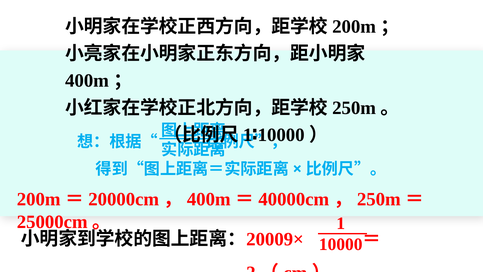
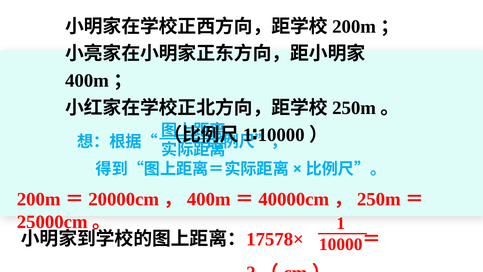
20009×: 20009× -> 17578×
